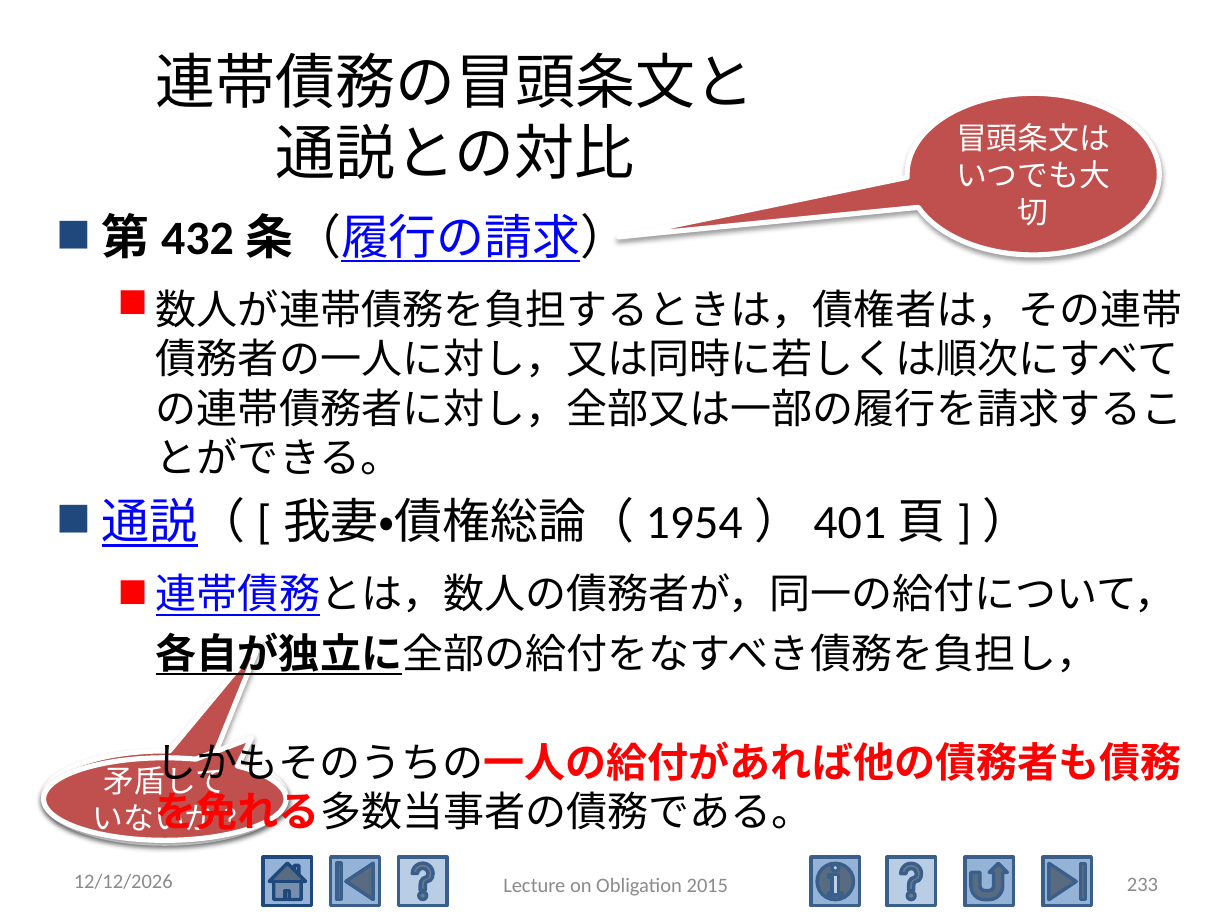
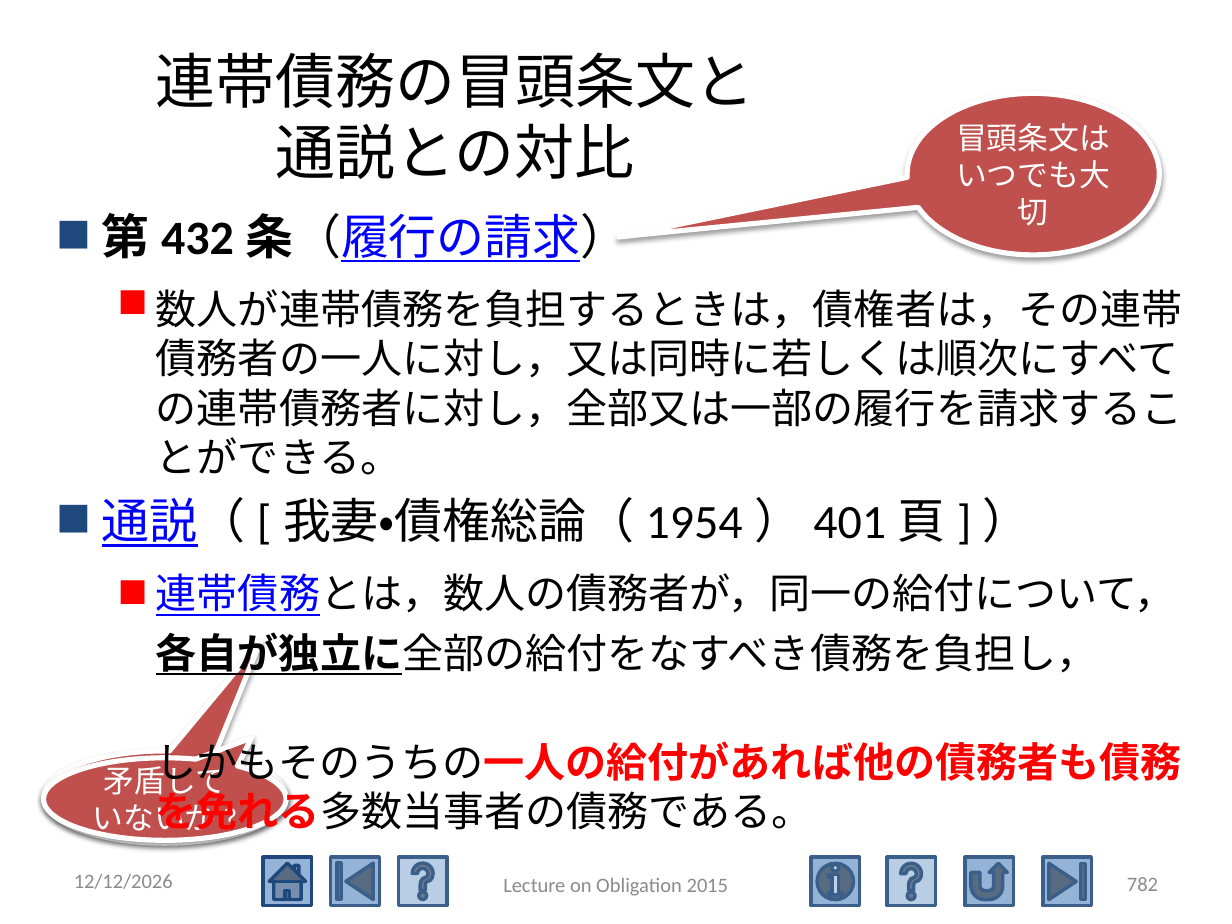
233: 233 -> 782
